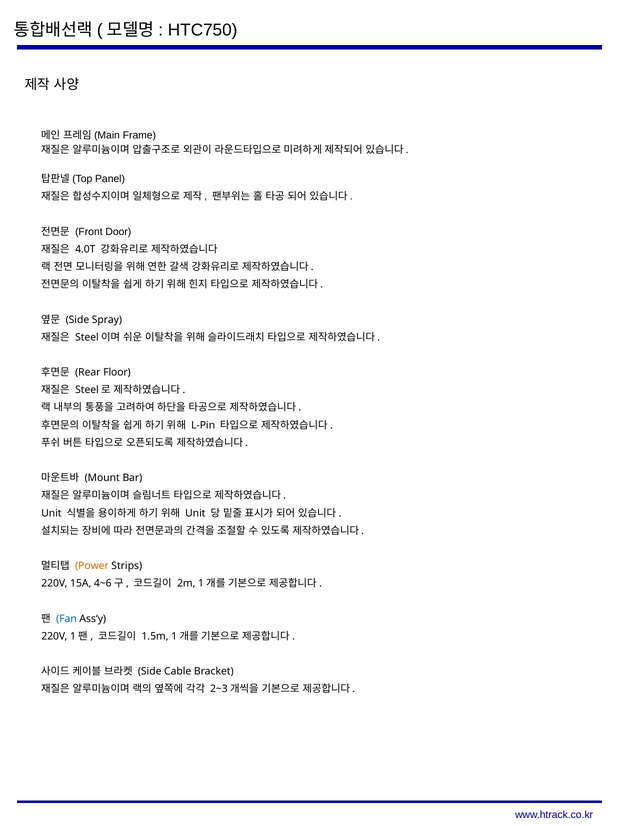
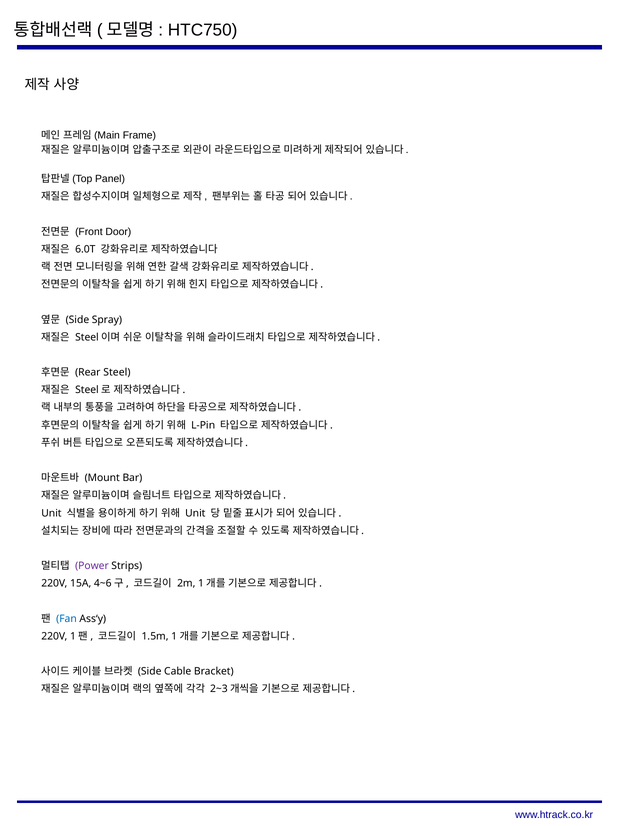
4.0T: 4.0T -> 6.0T
Floor: Floor -> Steel
Power colour: orange -> purple
